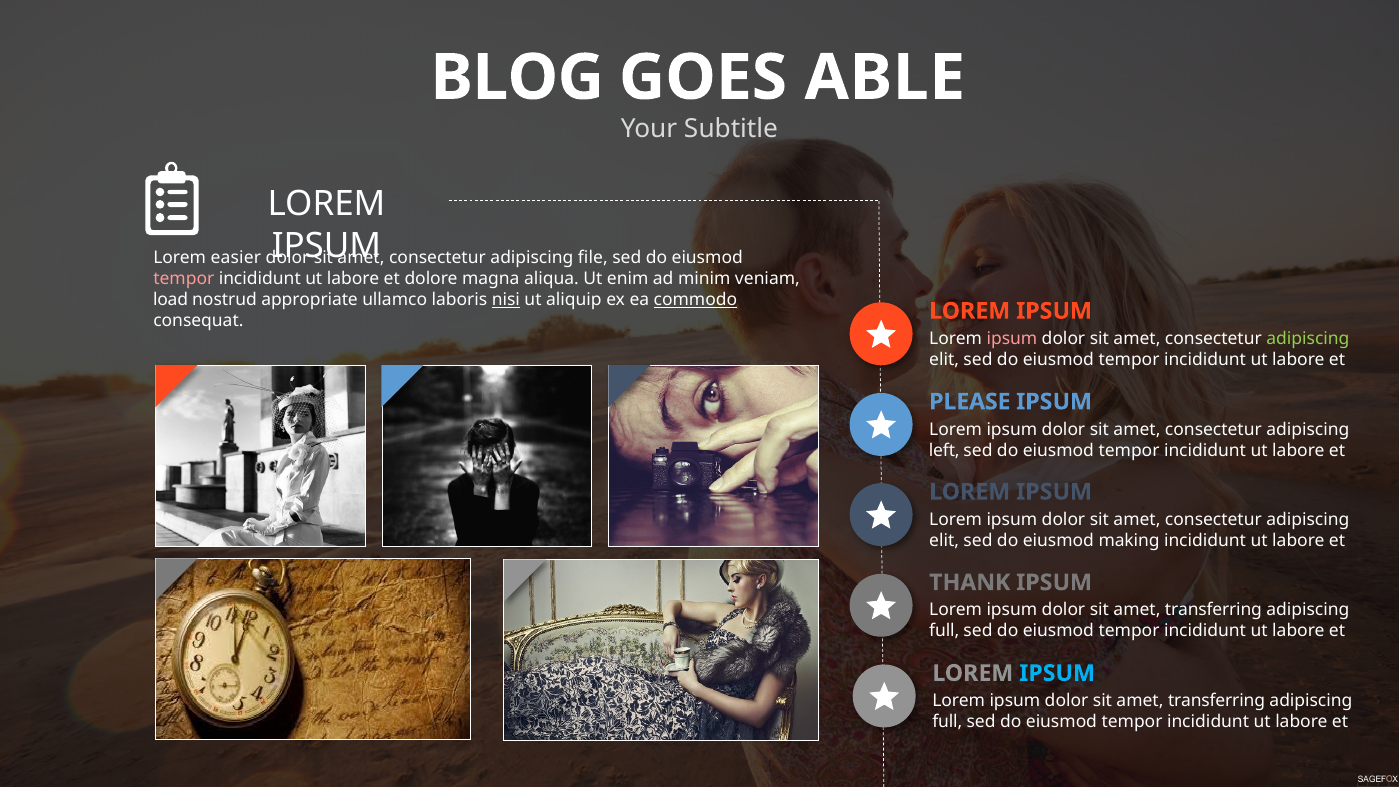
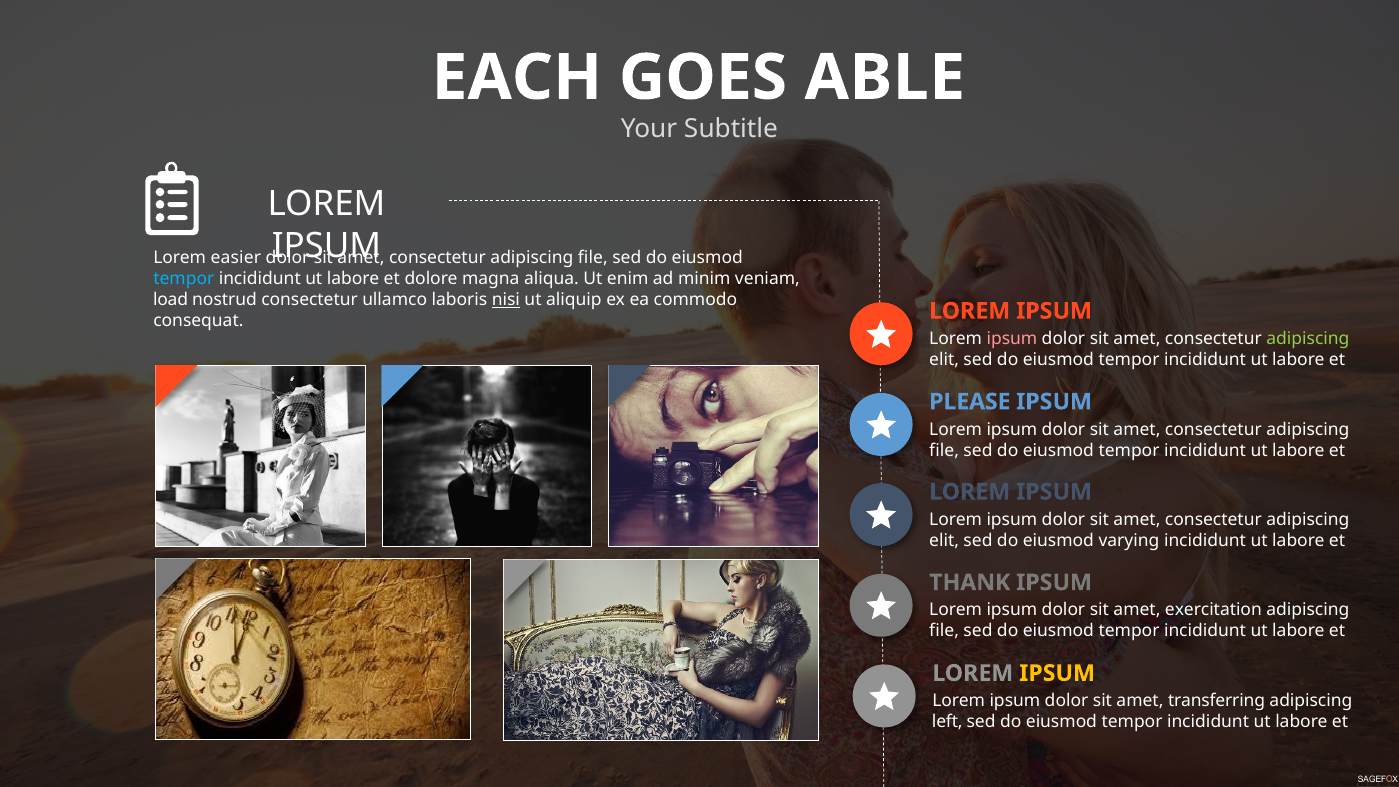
BLOG: BLOG -> EACH
tempor at (184, 279) colour: pink -> light blue
nostrud appropriate: appropriate -> consectetur
commodo underline: present -> none
left at (944, 450): left -> file
making: making -> varying
transferring at (1213, 610): transferring -> exercitation
full at (944, 631): full -> file
IPSUM at (1057, 673) colour: light blue -> yellow
full at (947, 722): full -> left
